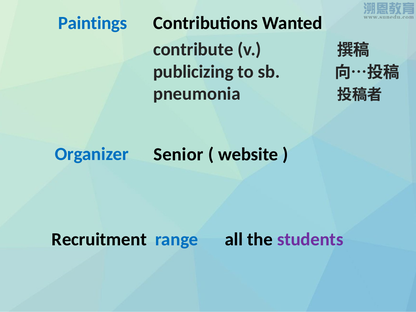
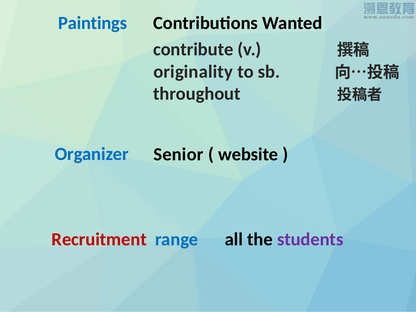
publicizing: publicizing -> originality
pneumonia: pneumonia -> throughout
Recruitment colour: black -> red
